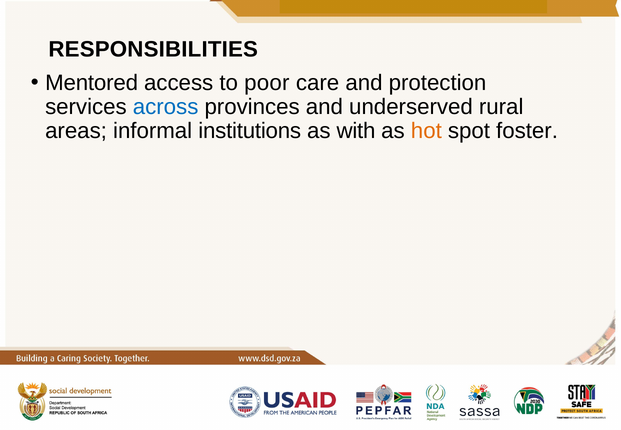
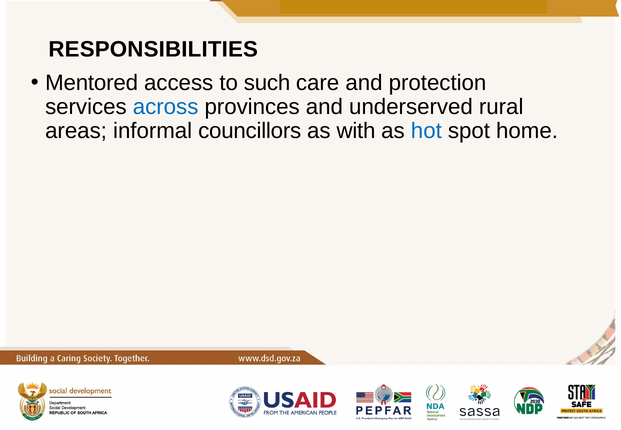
poor: poor -> such
institutions: institutions -> councillors
hot colour: orange -> blue
foster: foster -> home
